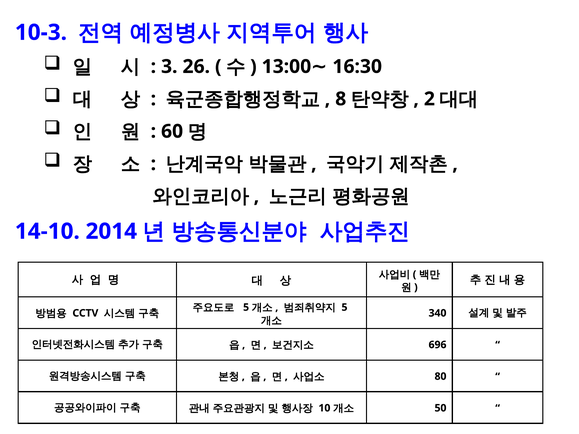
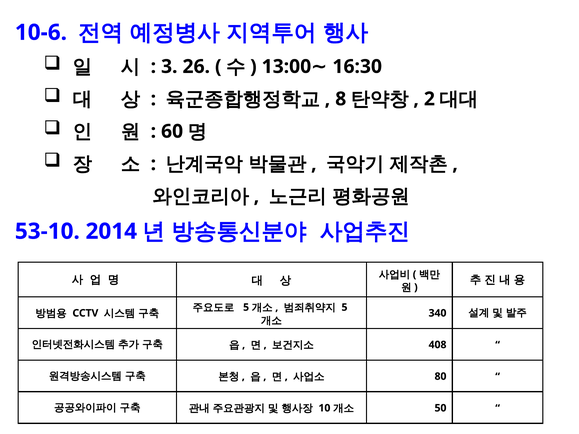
10-3: 10-3 -> 10-6
14-10: 14-10 -> 53-10
696: 696 -> 408
